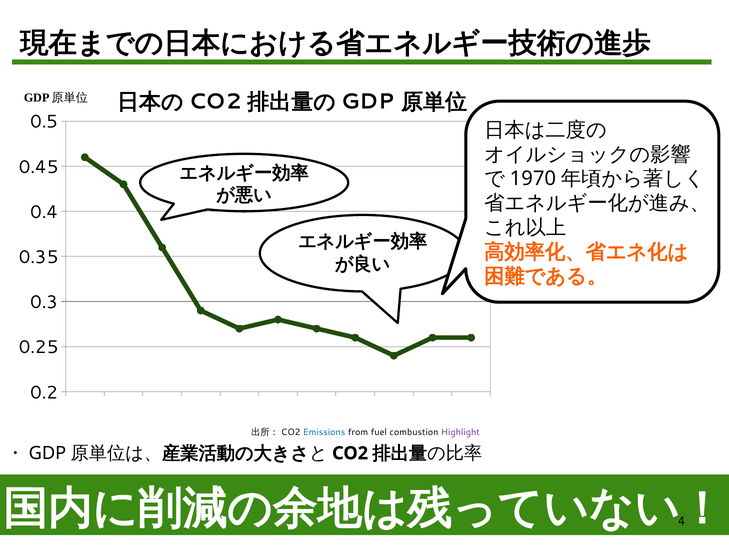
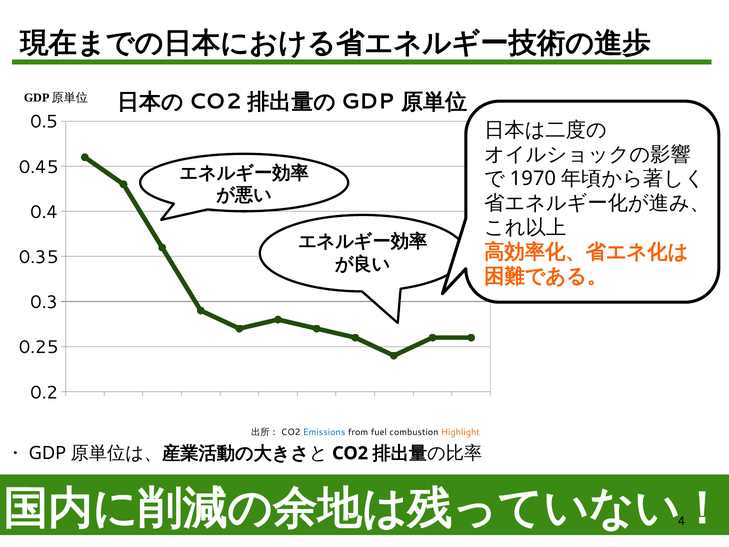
Highlight colour: purple -> orange
